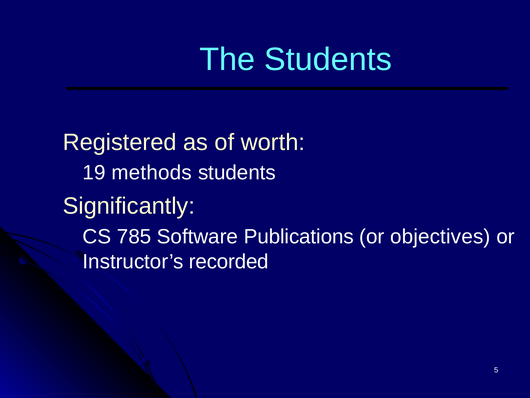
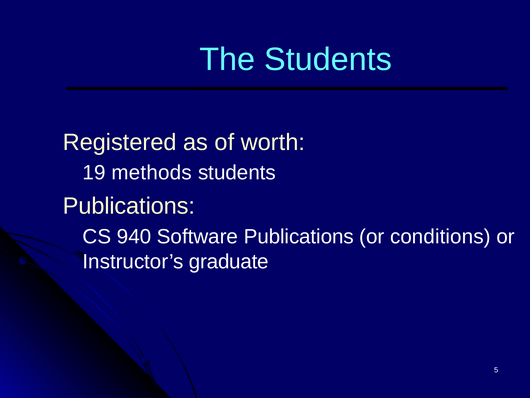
Significantly at (129, 206): Significantly -> Publications
785: 785 -> 940
objectives: objectives -> conditions
recorded: recorded -> graduate
